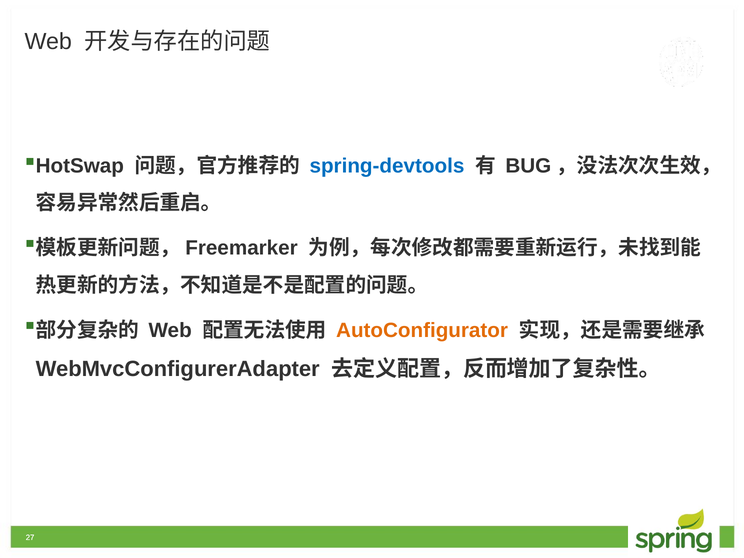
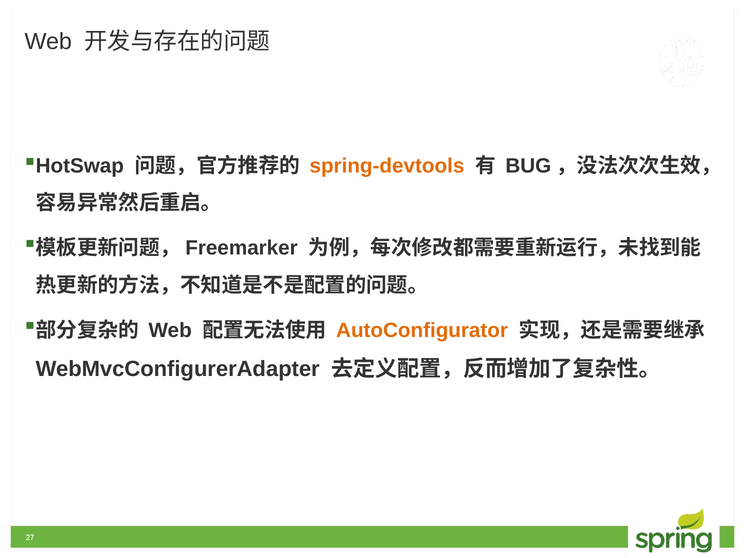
spring-devtools colour: blue -> orange
